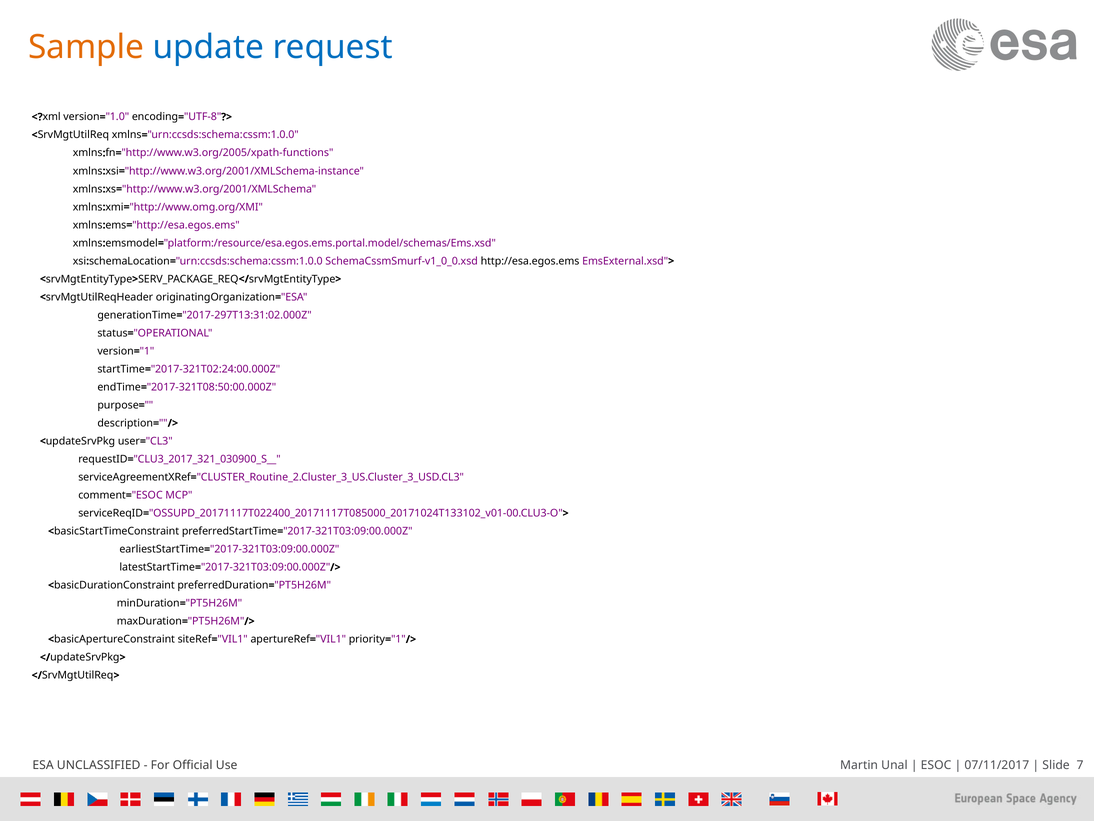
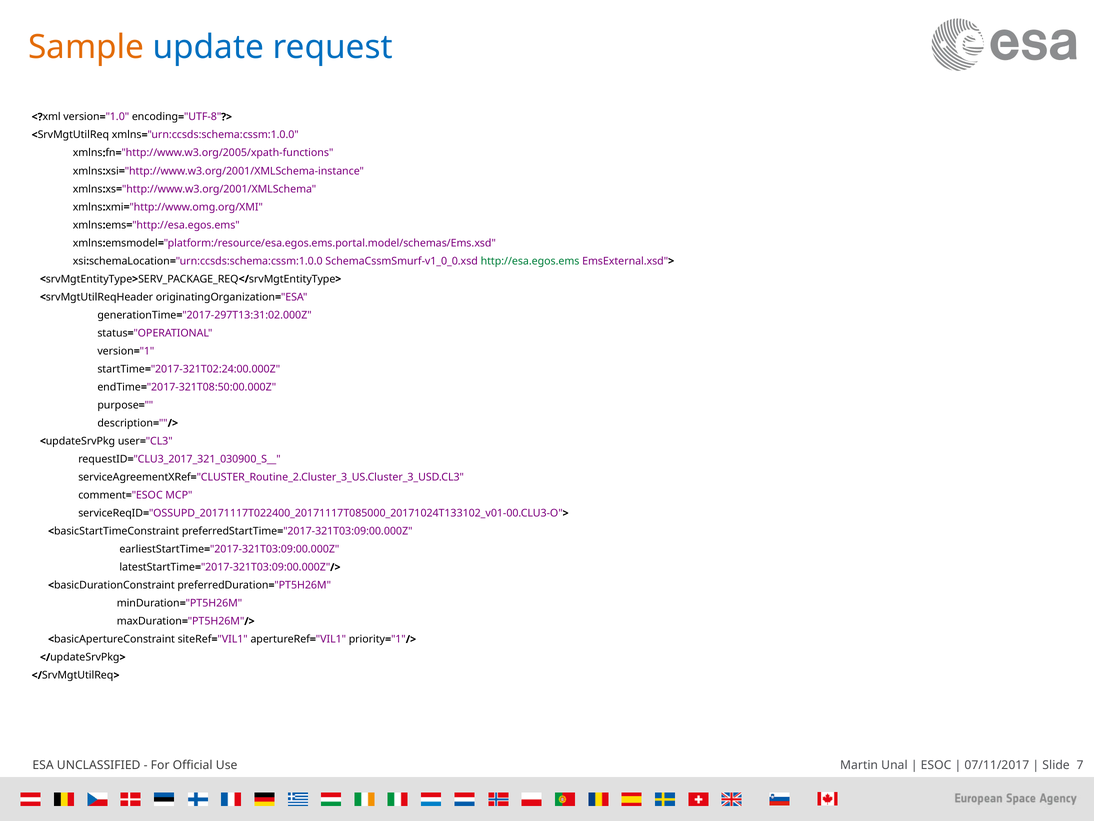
http://esa.egos.ems colour: black -> green
